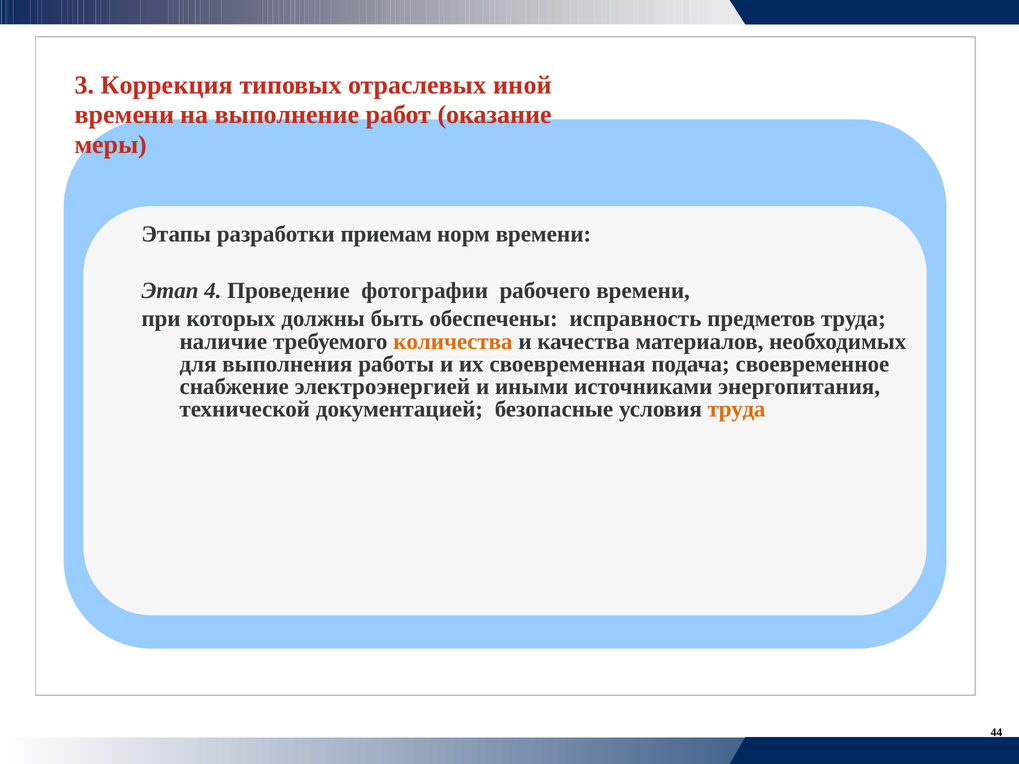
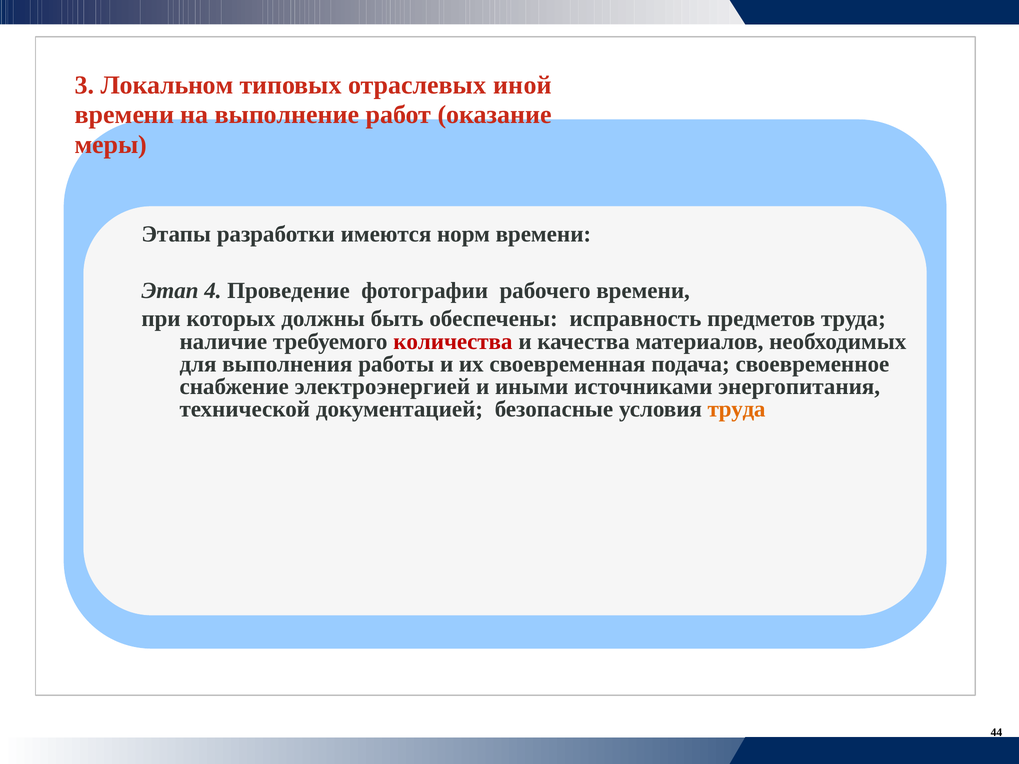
Коррекция: Коррекция -> Локальном
приемам: приемам -> имеются
количества colour: orange -> red
